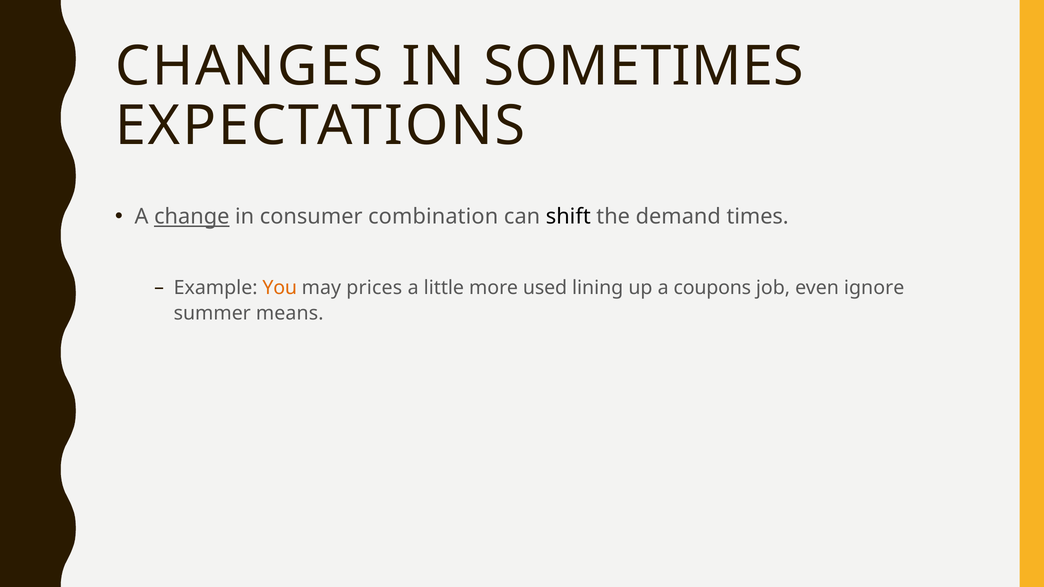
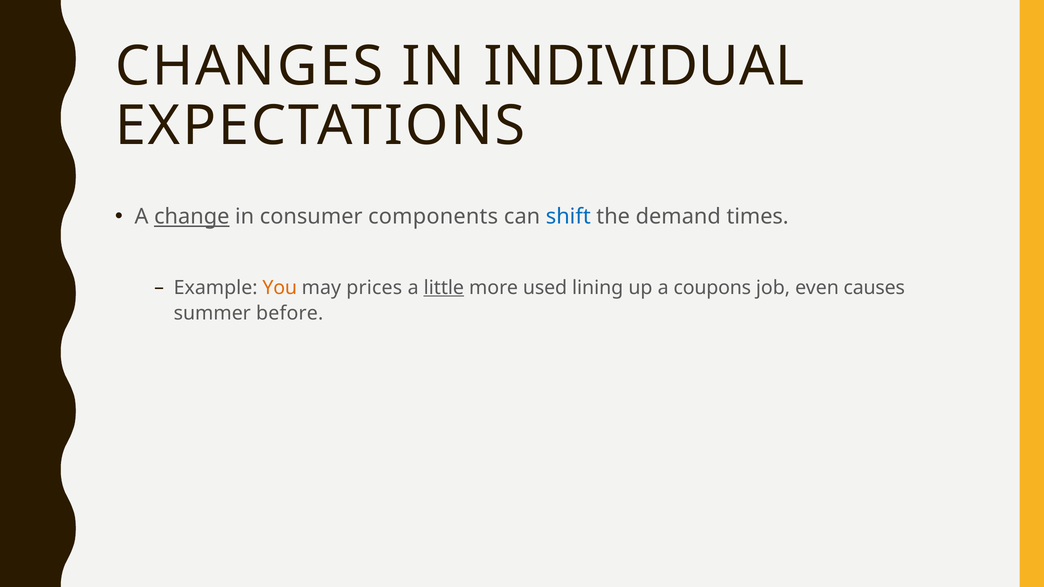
SOMETIMES: SOMETIMES -> INDIVIDUAL
combination: combination -> components
shift colour: black -> blue
little underline: none -> present
ignore: ignore -> causes
means: means -> before
